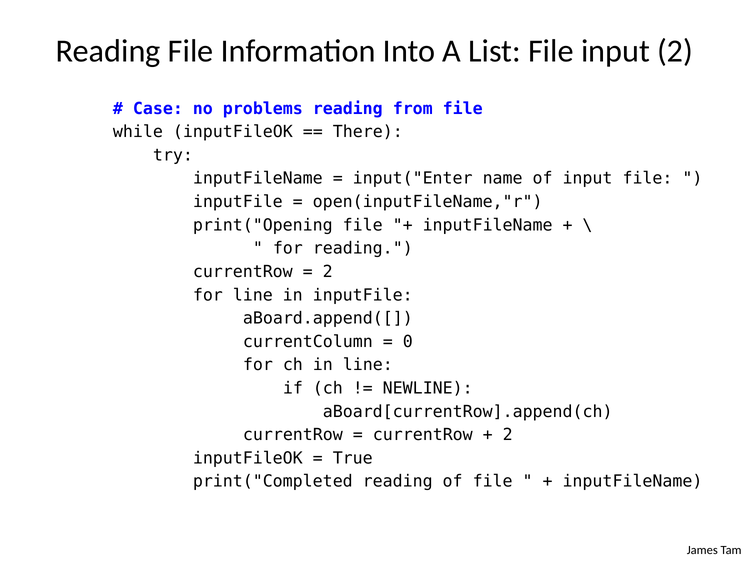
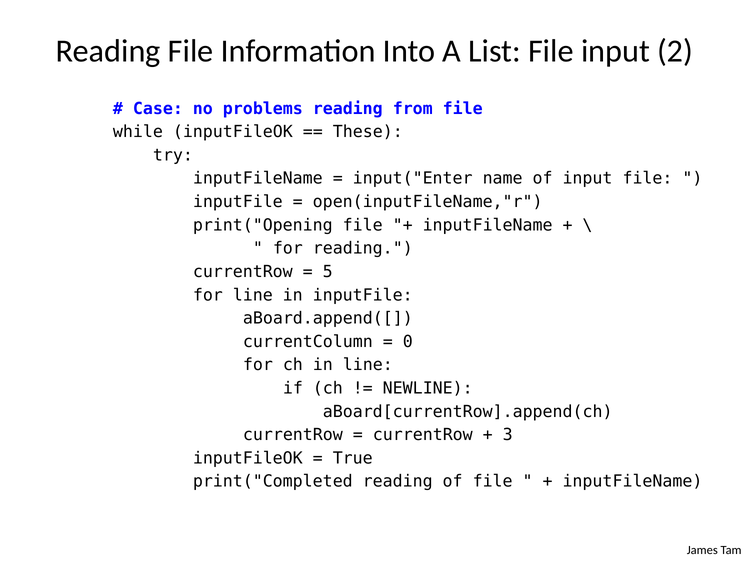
There: There -> These
2 at (328, 272): 2 -> 5
2 at (508, 435): 2 -> 3
